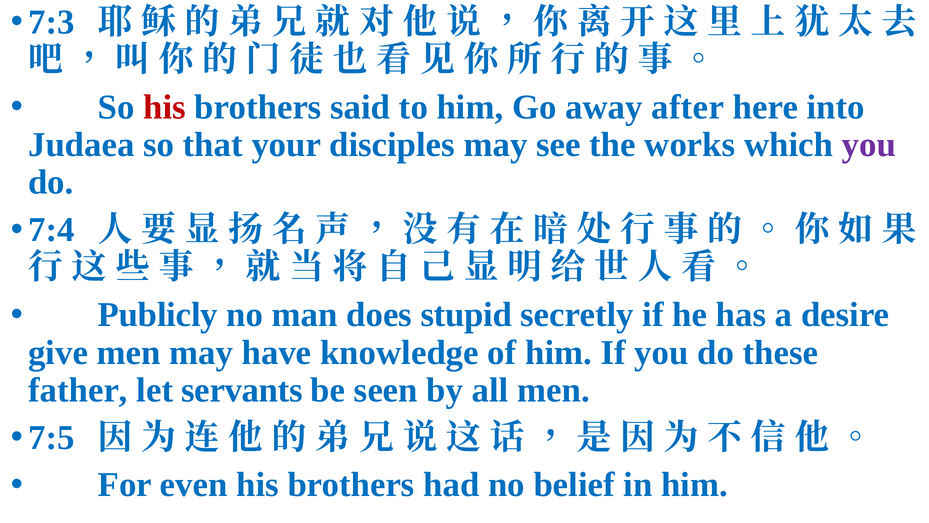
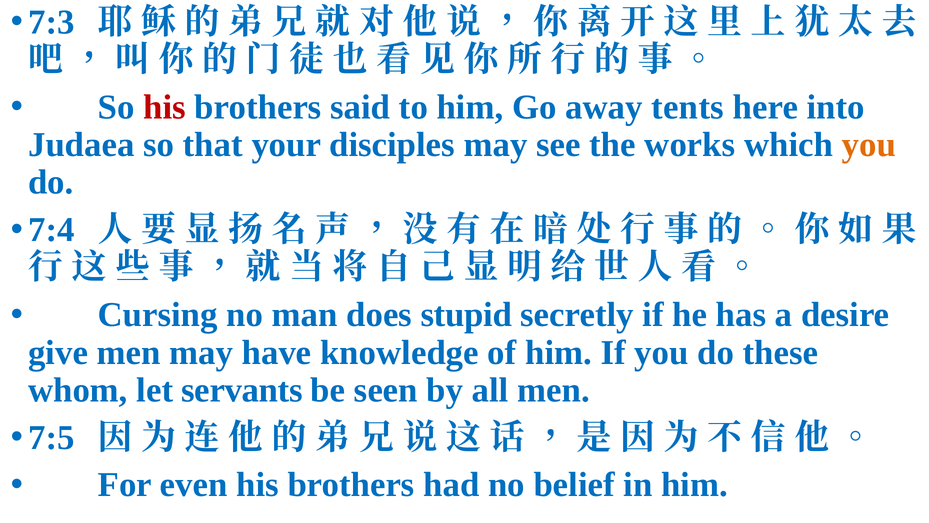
after: after -> tents
you at (869, 145) colour: purple -> orange
Publicly: Publicly -> Cursing
father: father -> whom
